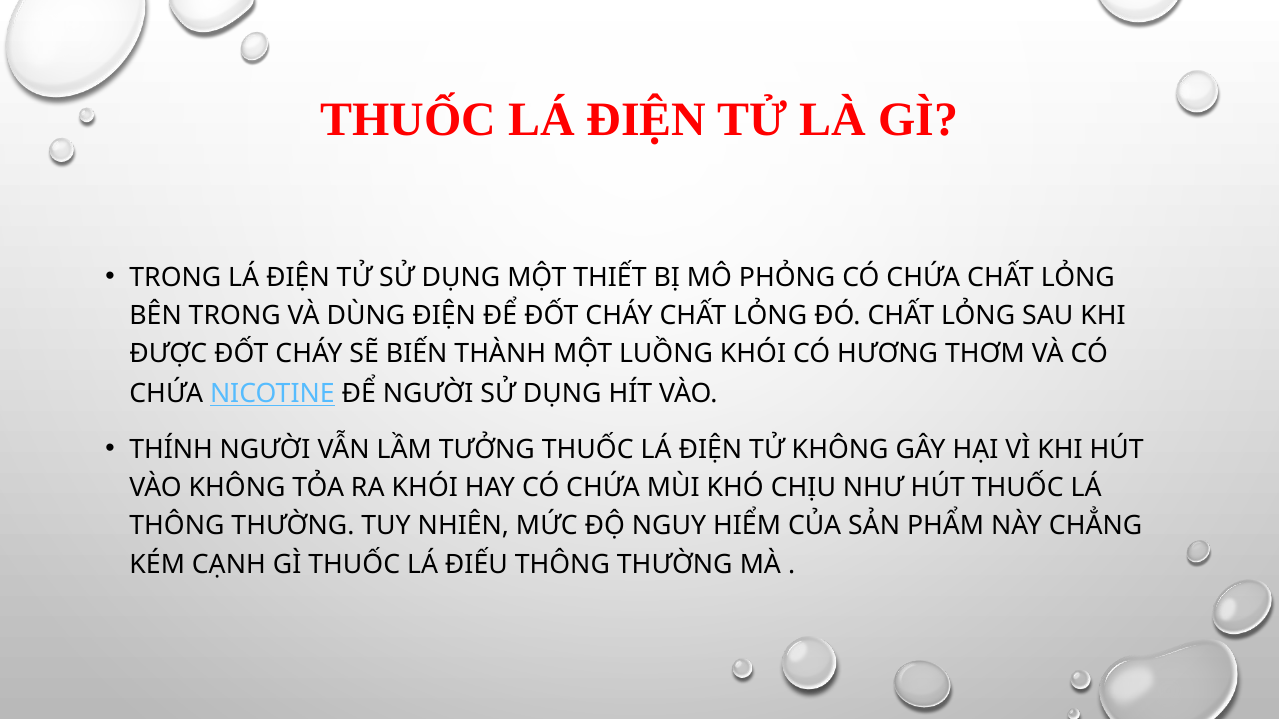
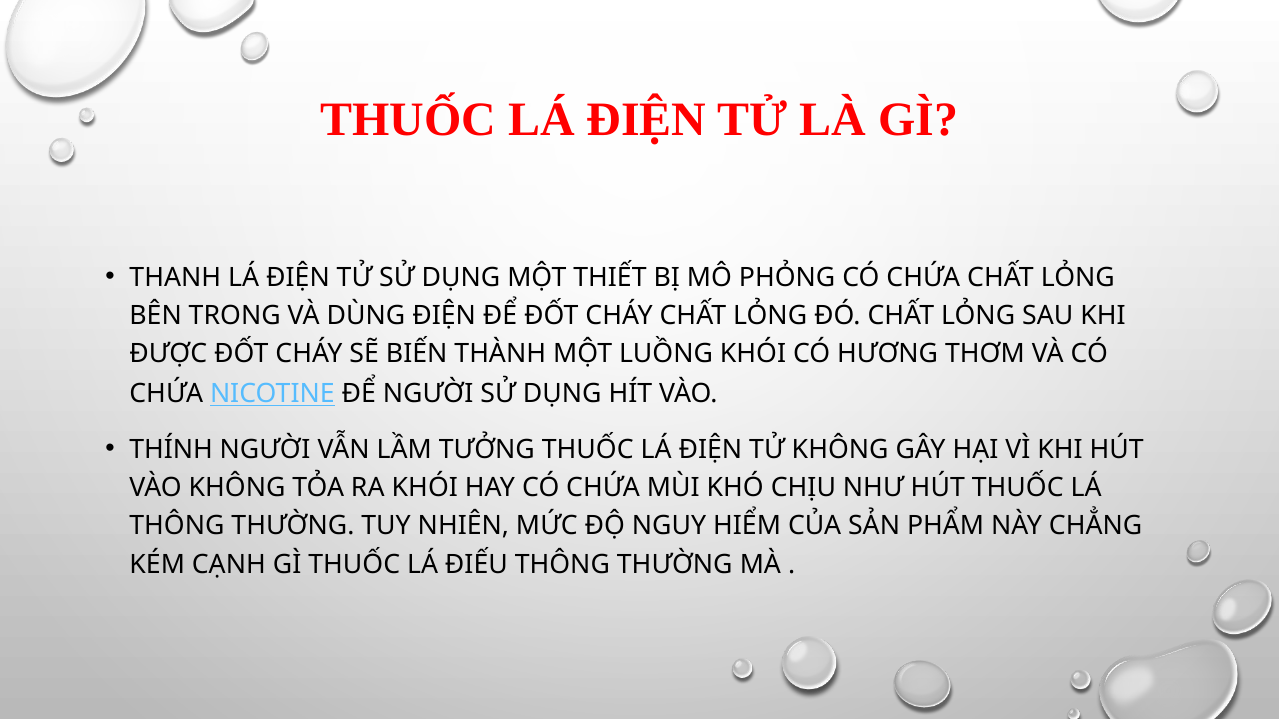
TRONG at (175, 277): TRONG -> THANH
